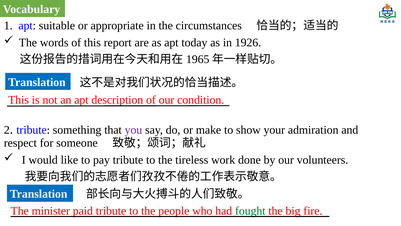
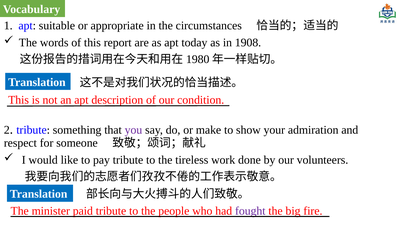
1926: 1926 -> 1908
1965: 1965 -> 1980
fought colour: green -> purple
